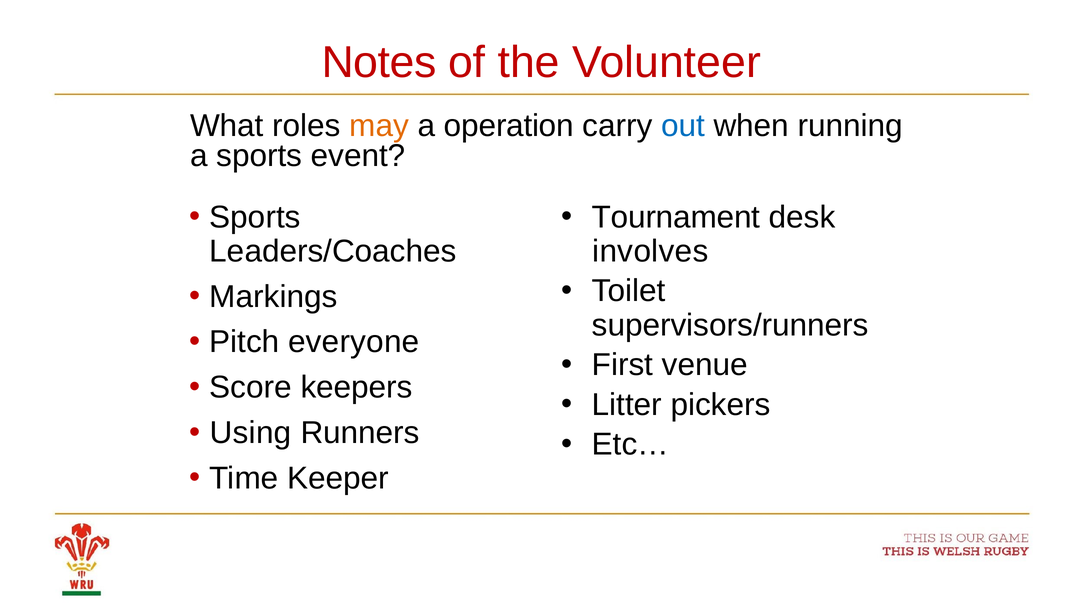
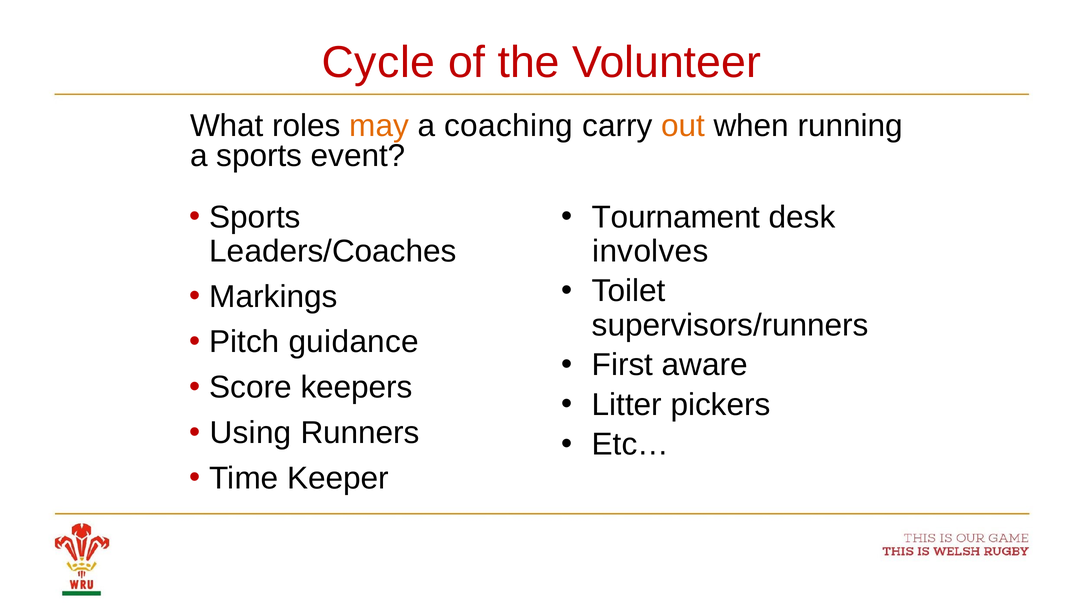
Notes: Notes -> Cycle
operation: operation -> coaching
out colour: blue -> orange
everyone: everyone -> guidance
venue: venue -> aware
